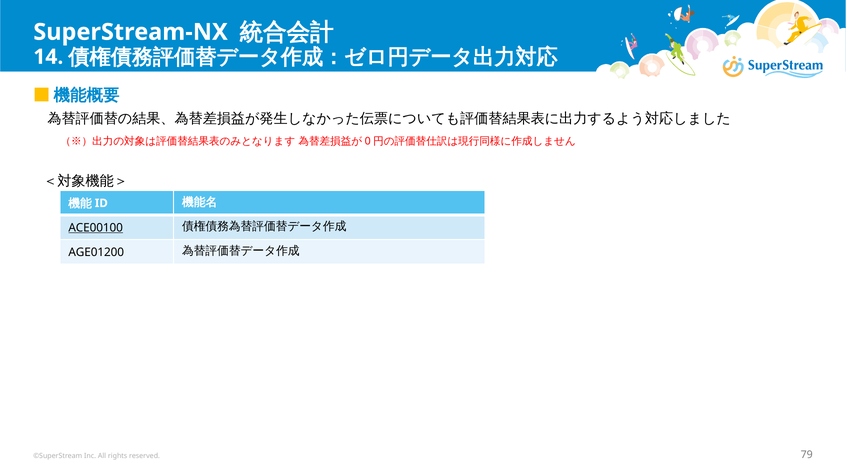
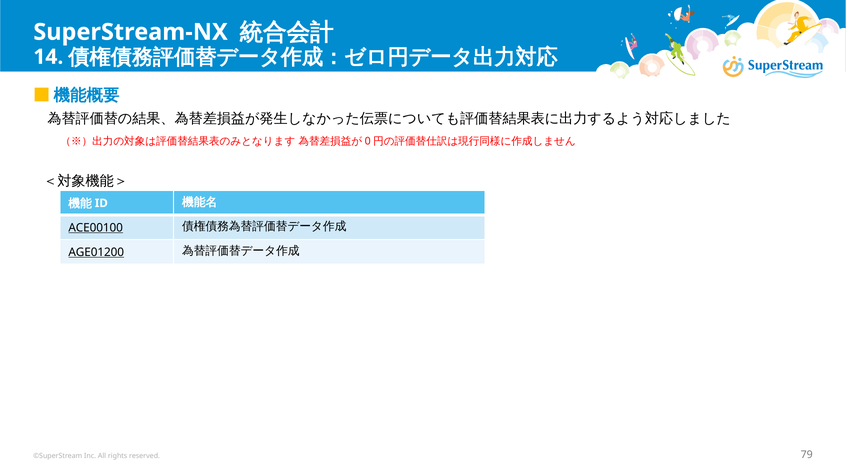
AGE01200 underline: none -> present
